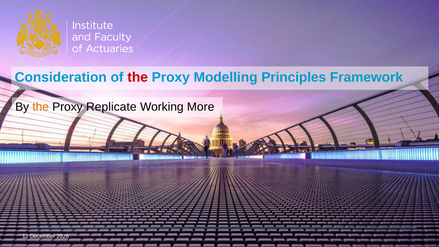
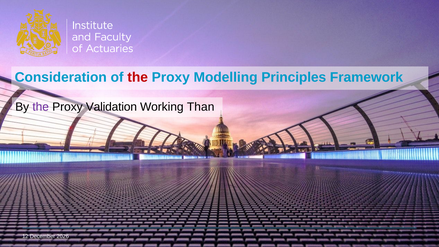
the at (41, 107) colour: orange -> purple
Replicate: Replicate -> Validation
More: More -> Than
